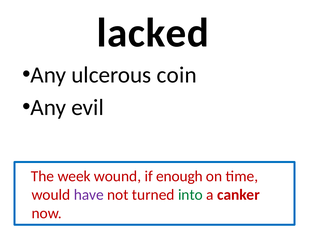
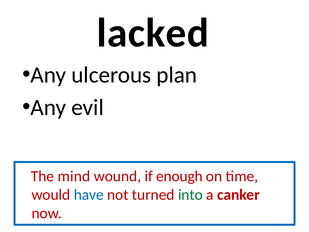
coin: coin -> plan
week: week -> mind
have colour: purple -> blue
